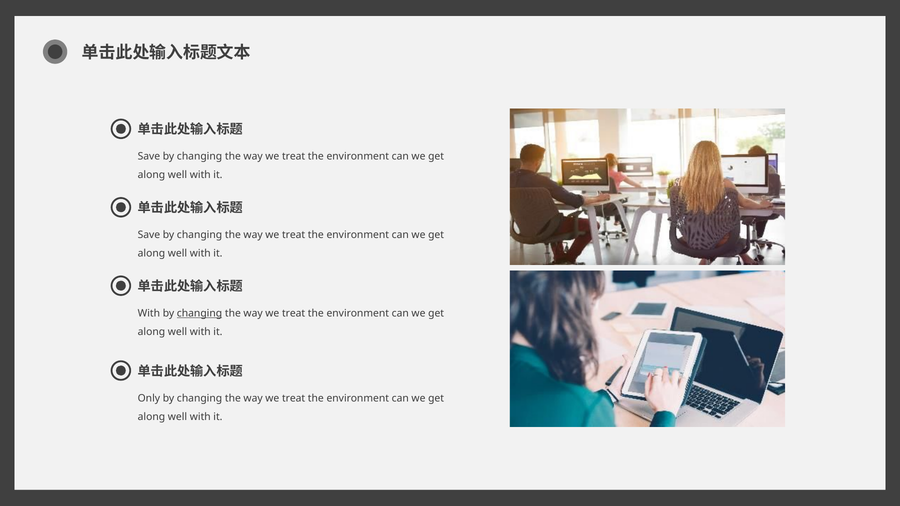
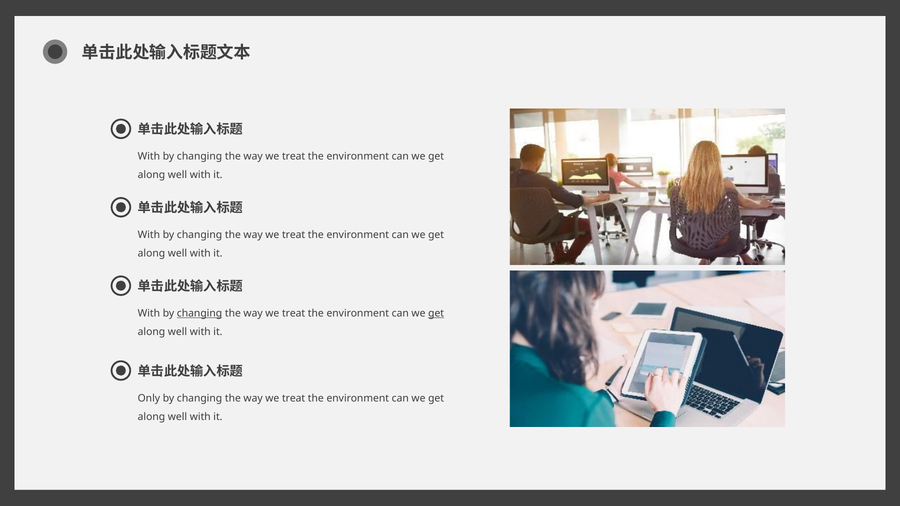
Save at (149, 157): Save -> With
Save at (149, 235): Save -> With
get at (436, 314) underline: none -> present
